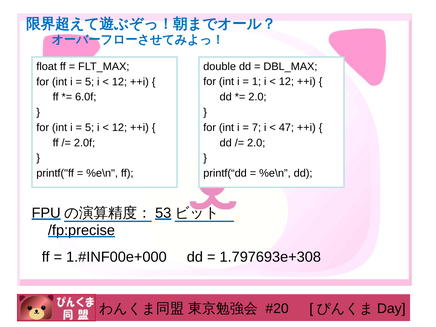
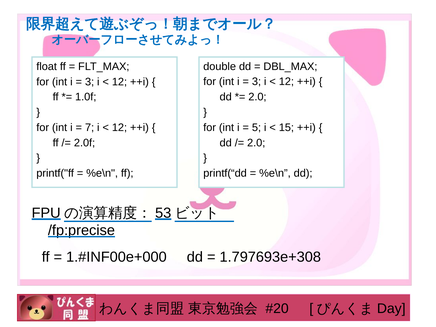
5 at (90, 82): 5 -> 3
1 at (256, 82): 1 -> 3
6.0f: 6.0f -> 1.0f
5 at (90, 128): 5 -> 7
7: 7 -> 5
47: 47 -> 15
